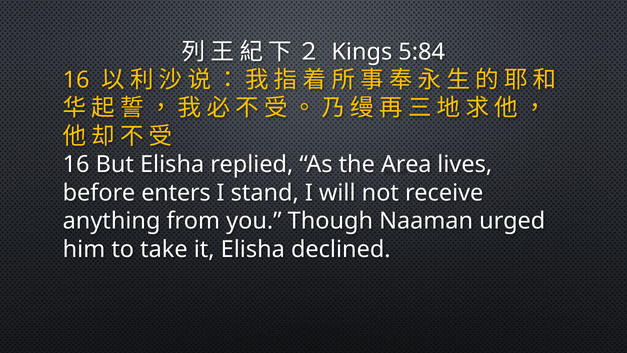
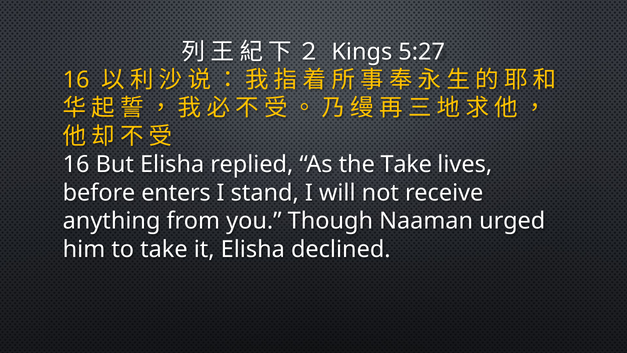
5:84: 5:84 -> 5:27
the Area: Area -> Take
